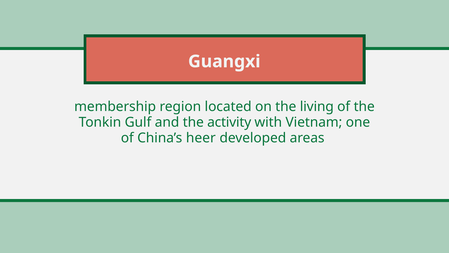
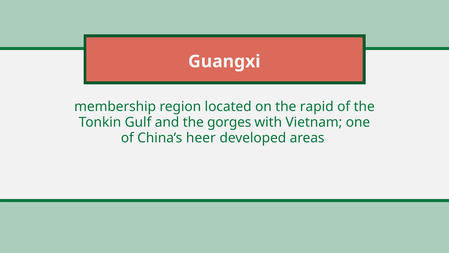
living: living -> rapid
activity: activity -> gorges
